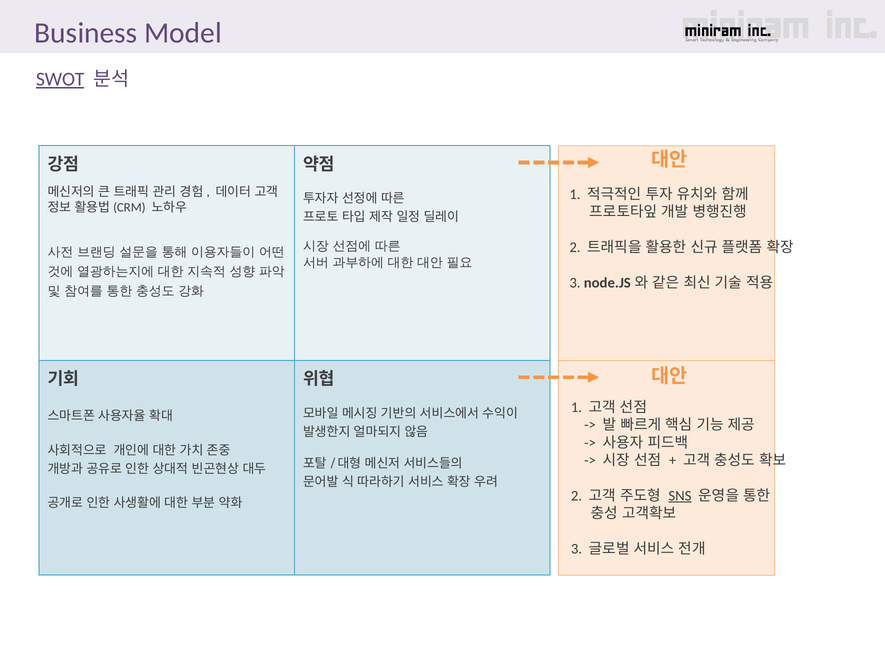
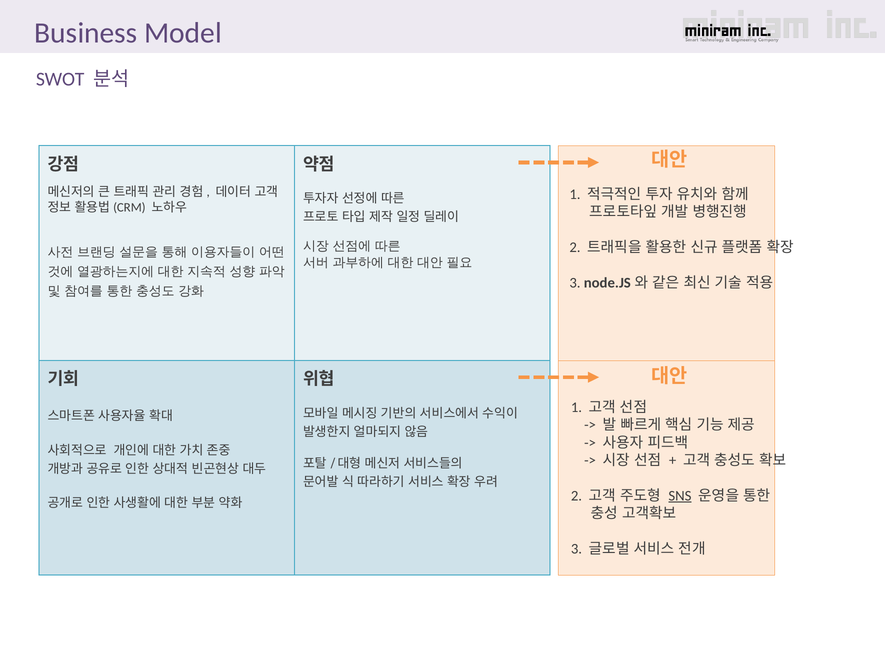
SWOT underline: present -> none
